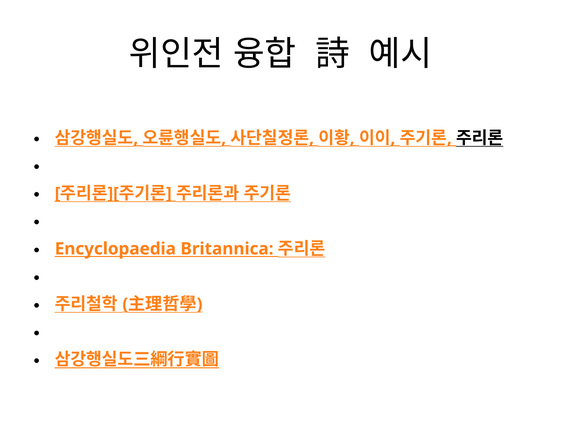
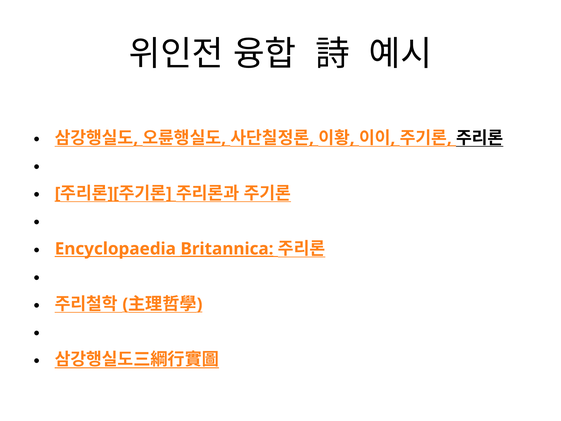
Britannica underline: none -> present
